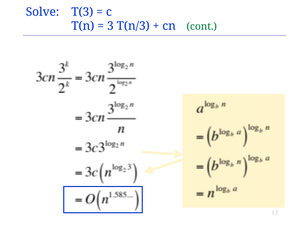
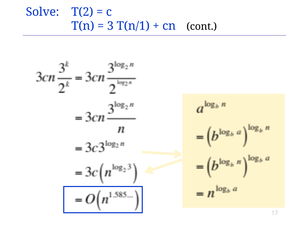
T(3: T(3 -> T(2
T(n/3: T(n/3 -> T(n/1
cont colour: green -> black
